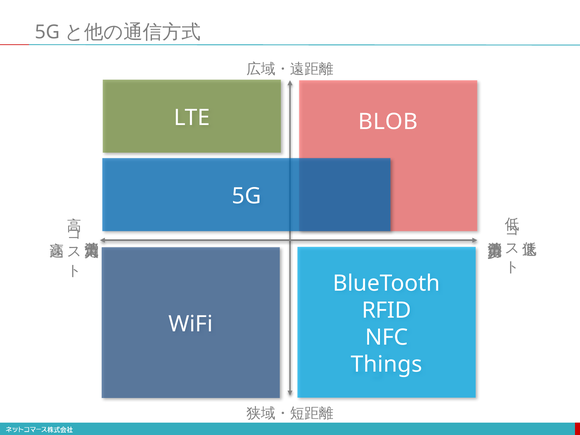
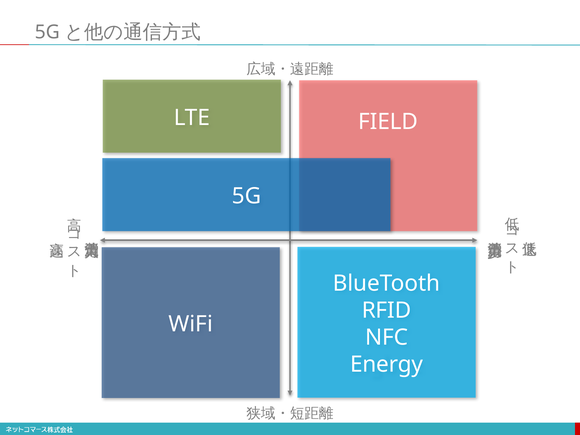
BLOB: BLOB -> FIELD
Things: Things -> Energy
